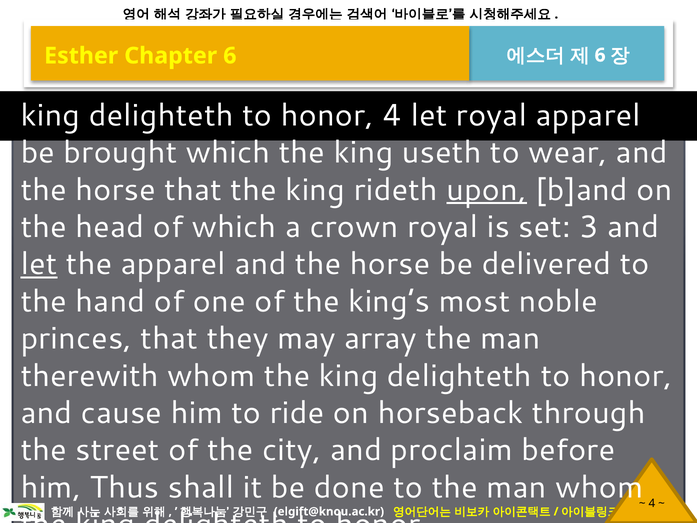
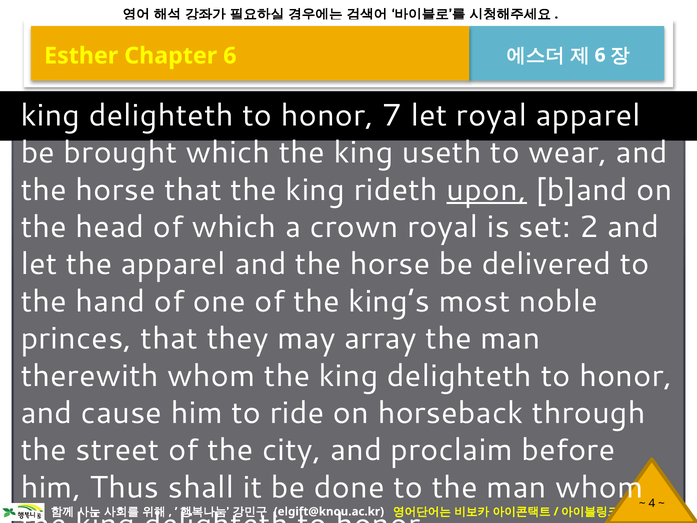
honor 4: 4 -> 7
3: 3 -> 2
let at (39, 264) underline: present -> none
